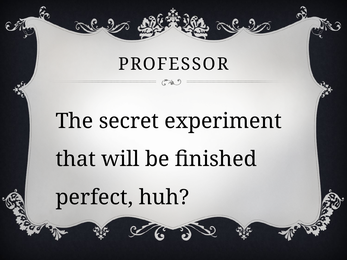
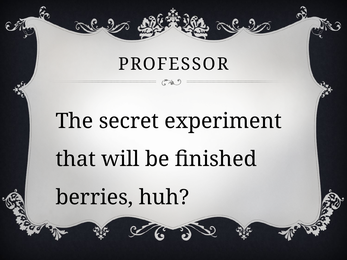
perfect: perfect -> berries
